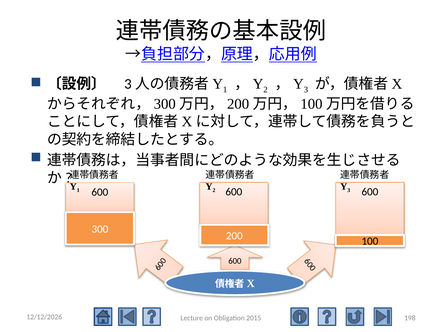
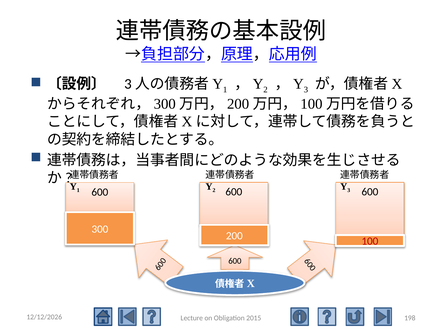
100 colour: black -> red
